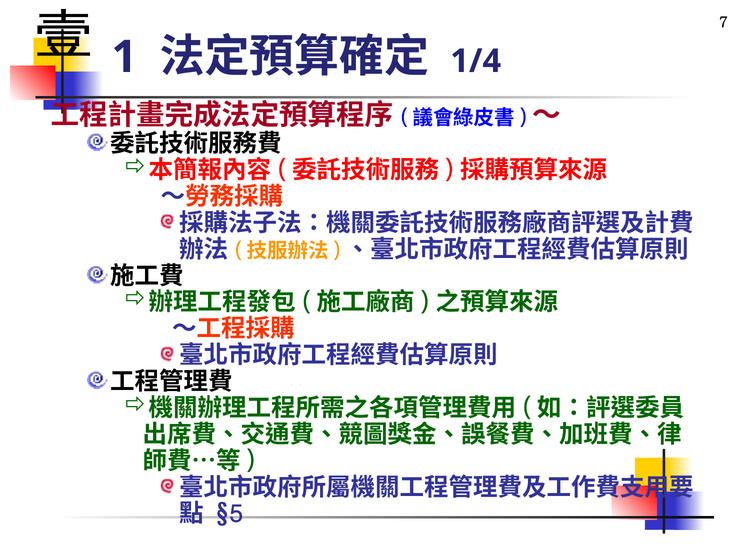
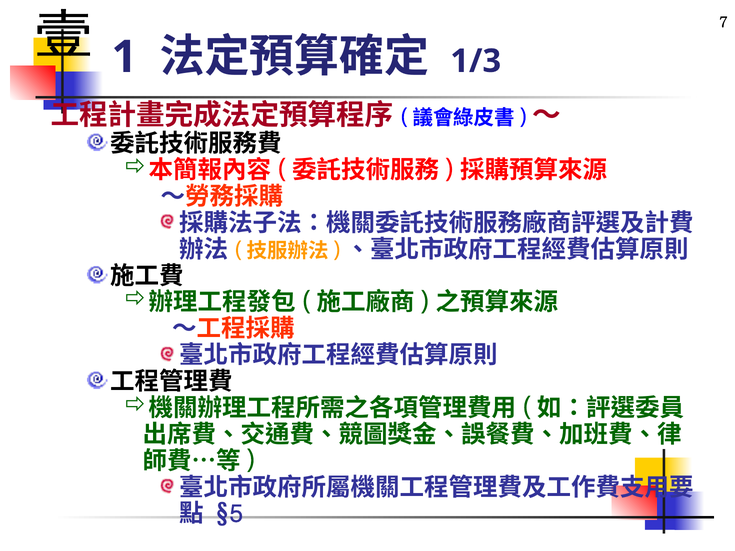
1/4: 1/4 -> 1/3
